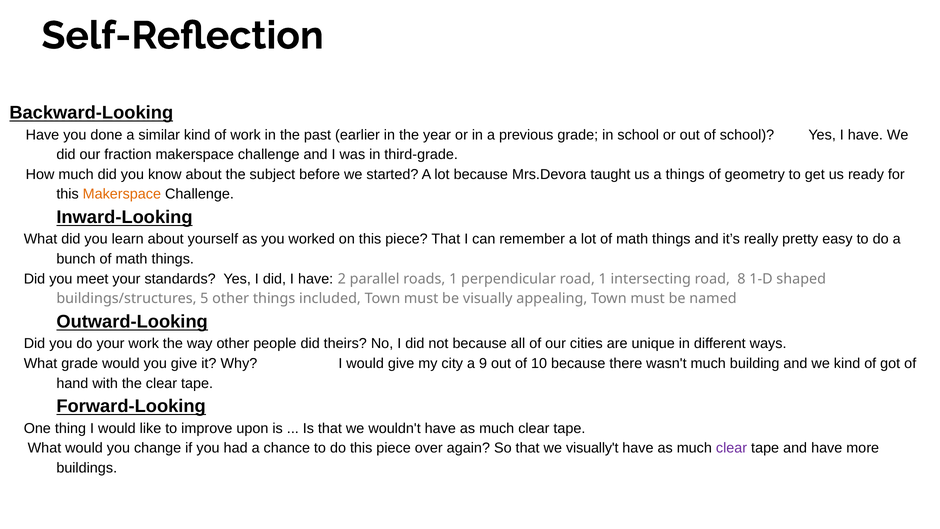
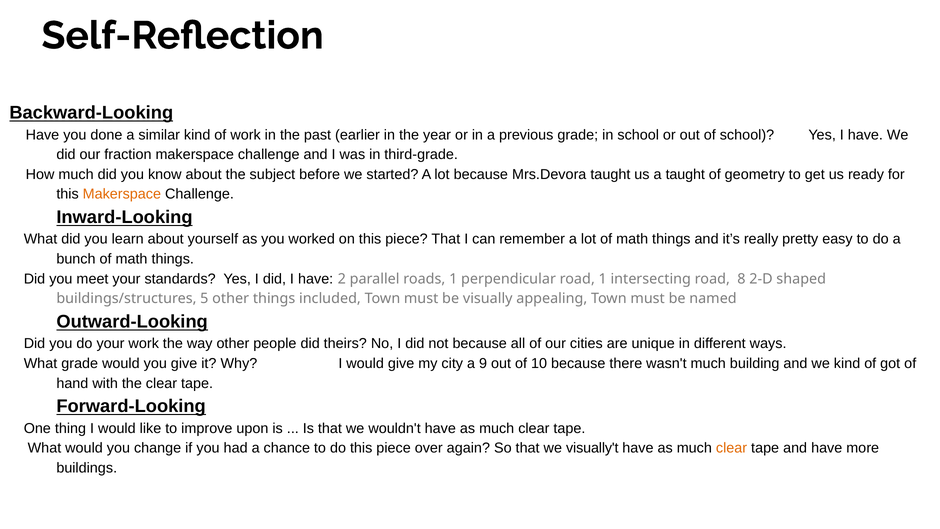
a things: things -> taught
1-D: 1-D -> 2-D
clear at (732, 448) colour: purple -> orange
